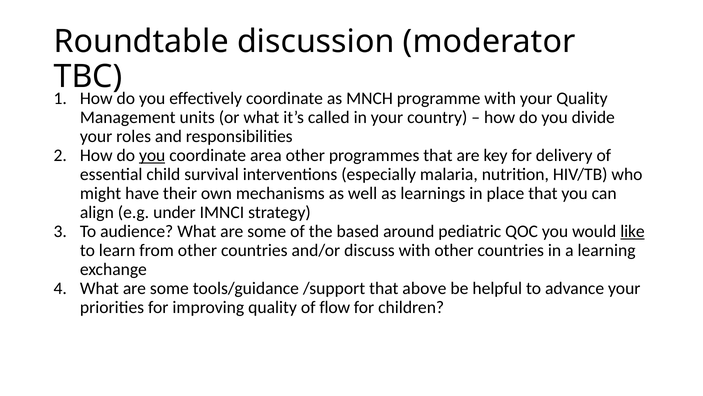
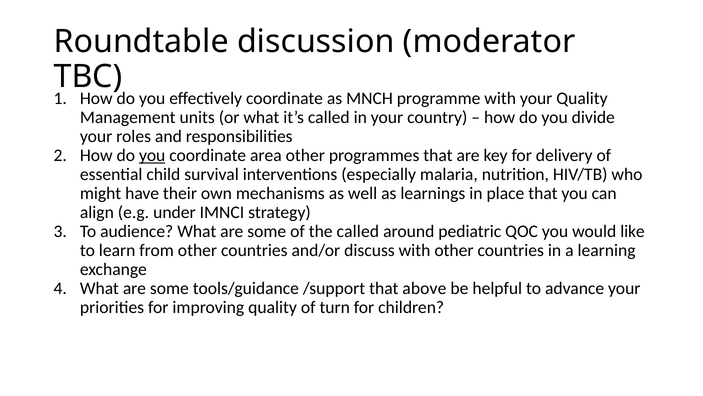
the based: based -> called
like underline: present -> none
flow: flow -> turn
